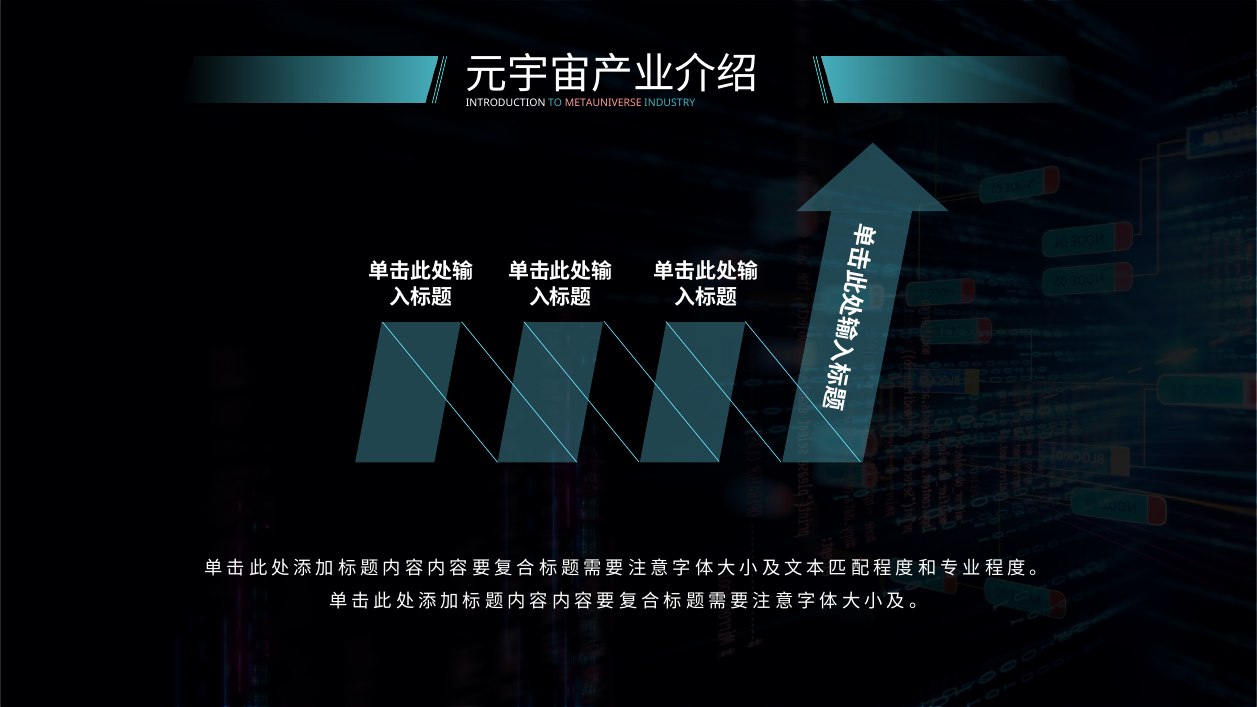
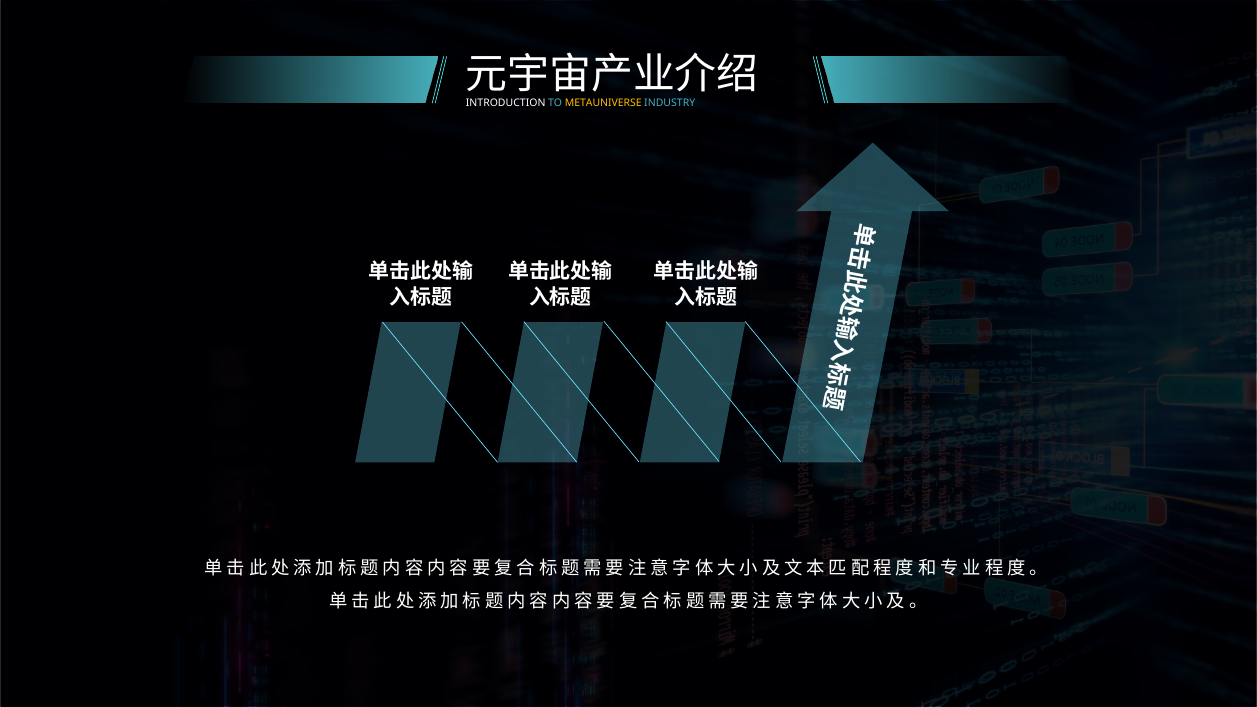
METAUNIVERSE colour: pink -> yellow
